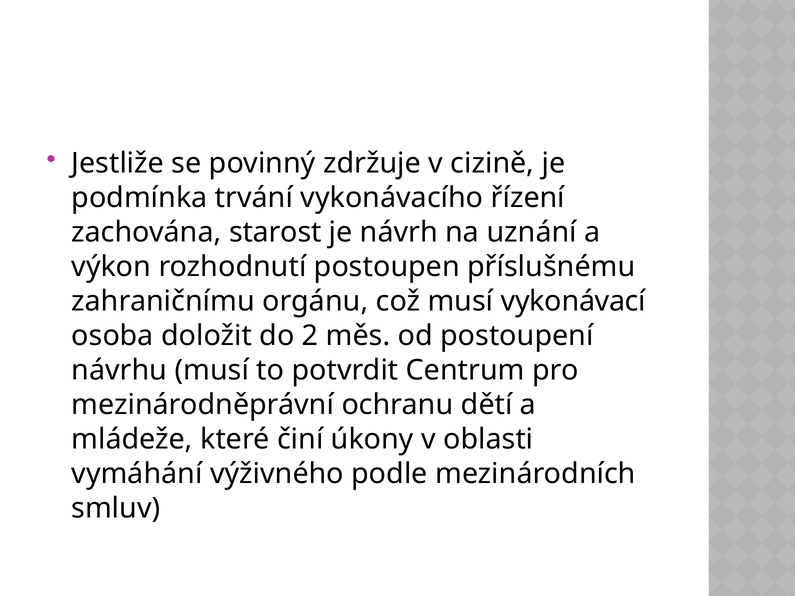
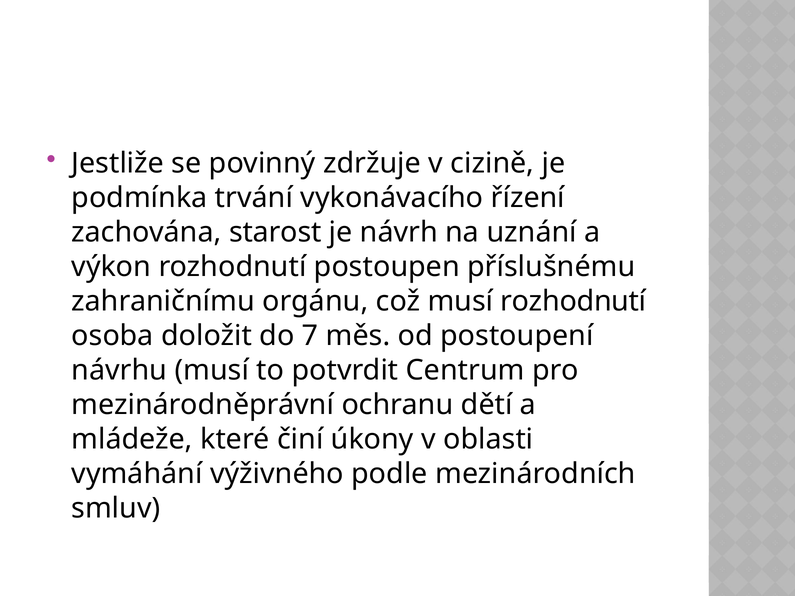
musí vykonávací: vykonávací -> rozhodnutí
2: 2 -> 7
